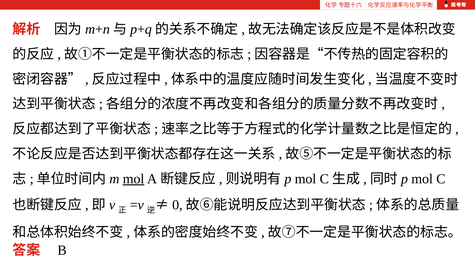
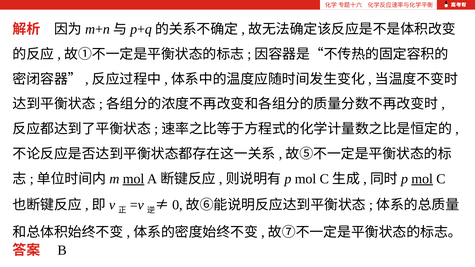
mol at (422, 179) underline: none -> present
